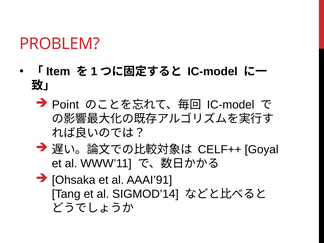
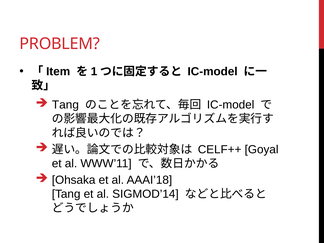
Point at (65, 105): Point -> Tang
AAAI’91: AAAI’91 -> AAAI’18
